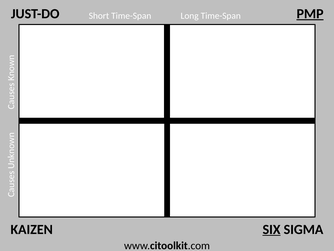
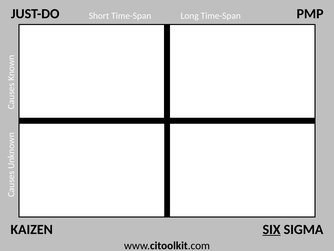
PMP underline: present -> none
